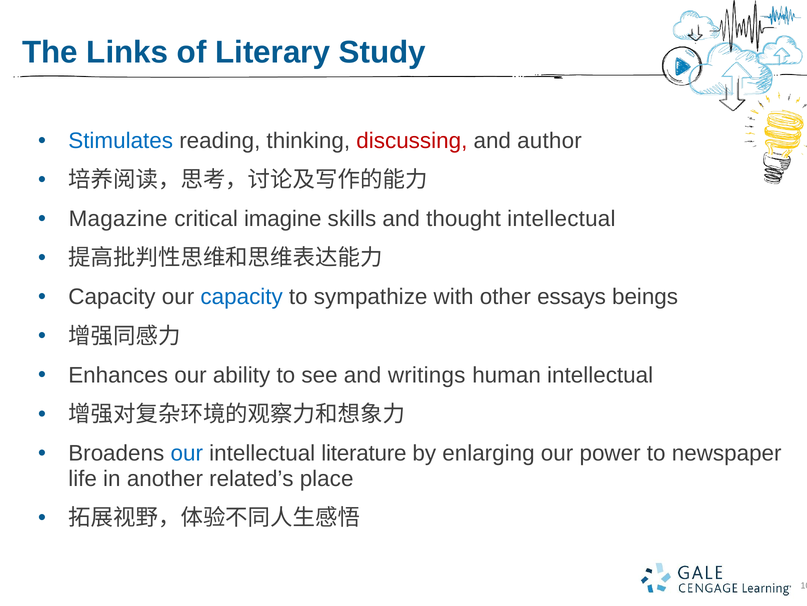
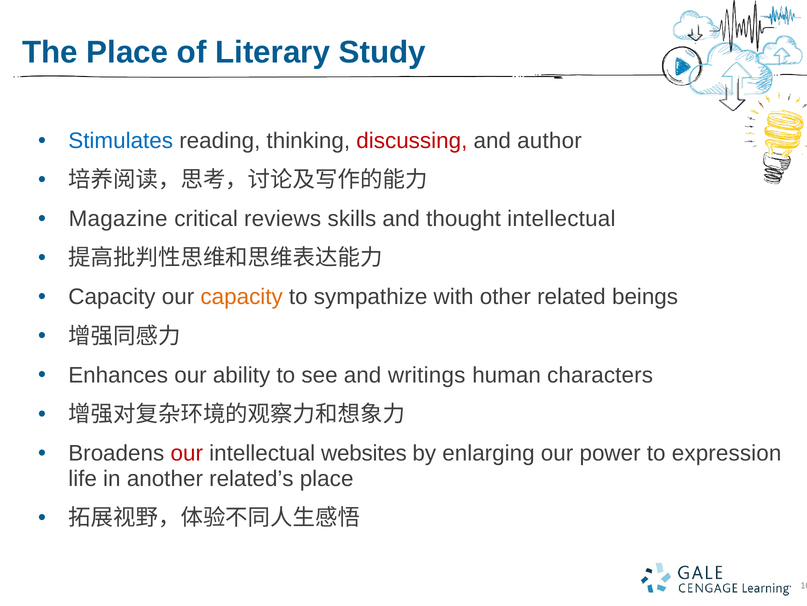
The Links: Links -> Place
imagine: imagine -> reviews
capacity at (242, 297) colour: blue -> orange
essays: essays -> related
human intellectual: intellectual -> characters
our at (187, 453) colour: blue -> red
literature: literature -> websites
newspaper: newspaper -> expression
